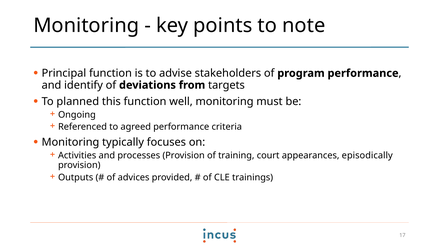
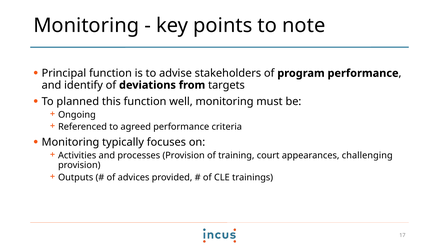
episodically: episodically -> challenging
